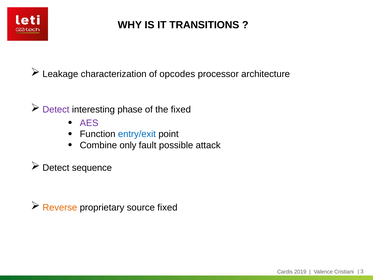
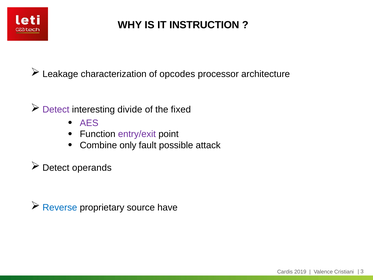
TRANSITIONS: TRANSITIONS -> INSTRUCTION
phase: phase -> divide
entry/exit colour: blue -> purple
sequence: sequence -> operands
Reverse colour: orange -> blue
source fixed: fixed -> have
